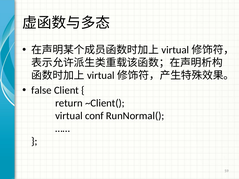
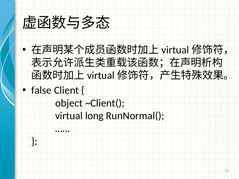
return: return -> object
conf: conf -> long
